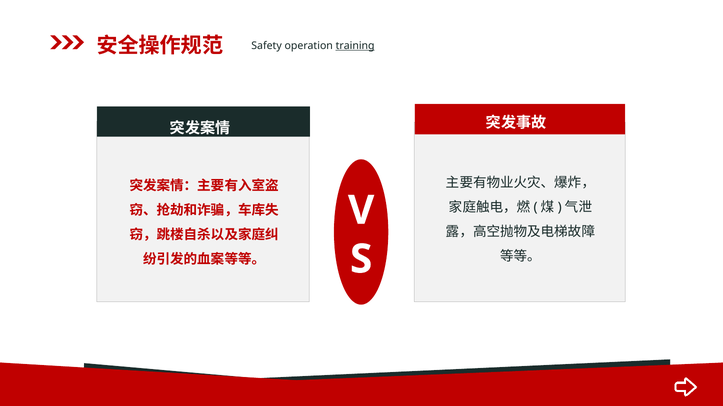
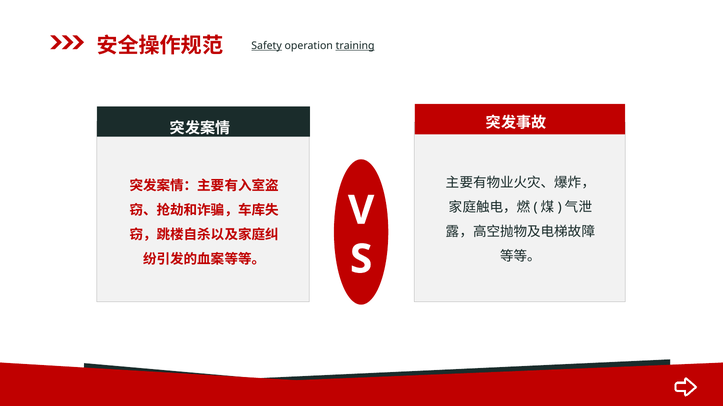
Safety underline: none -> present
